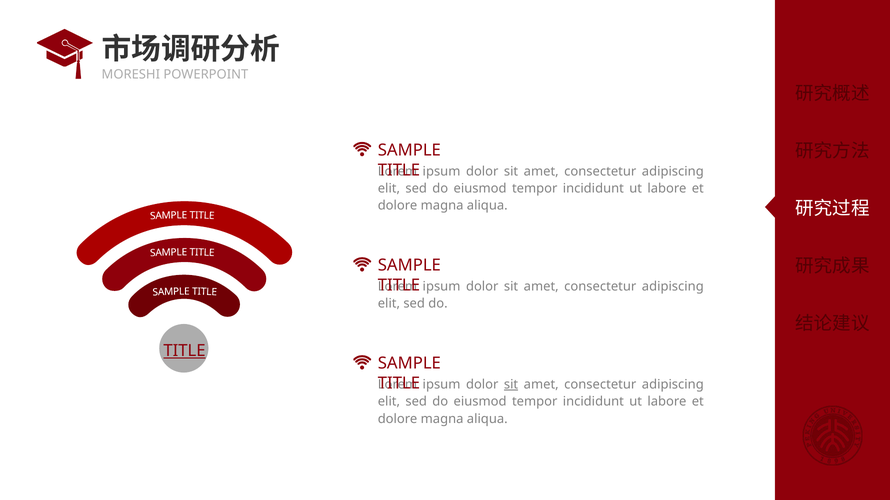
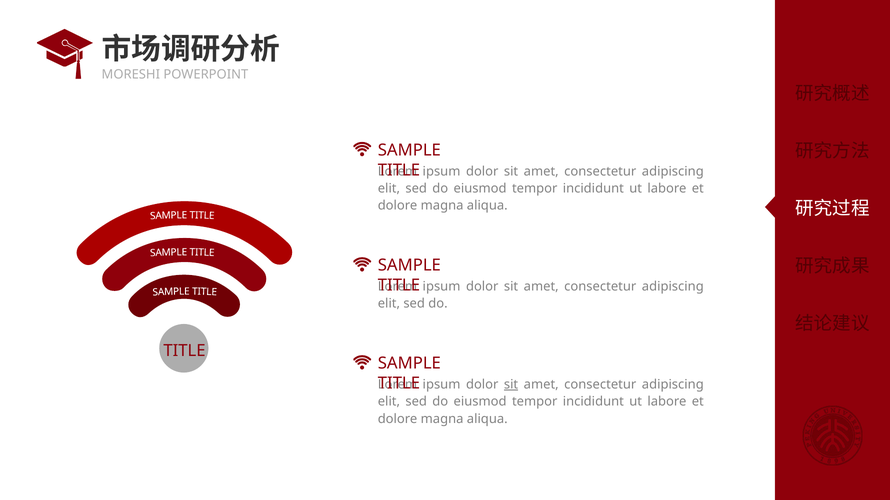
TITLE at (184, 351) underline: present -> none
